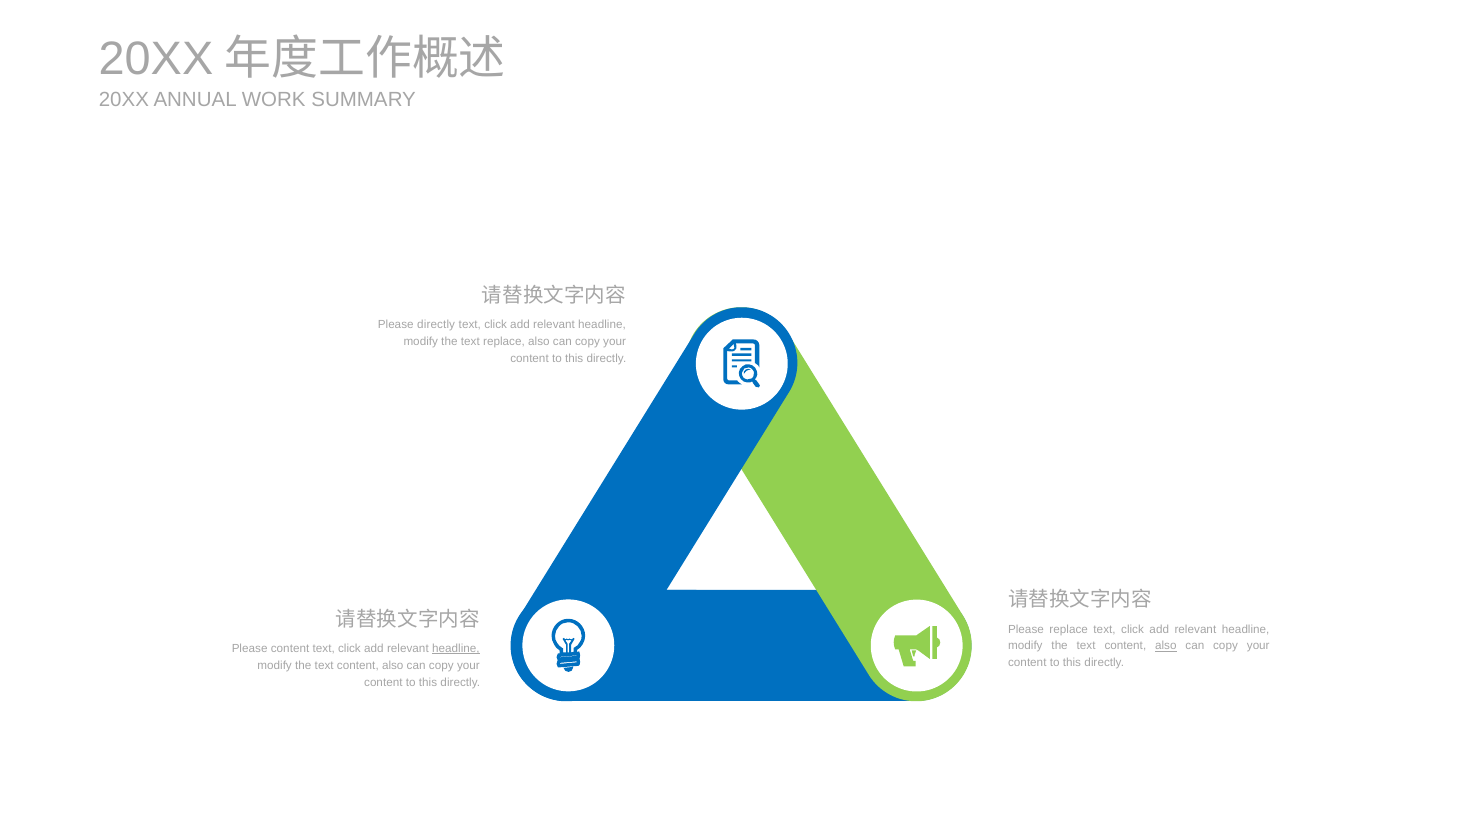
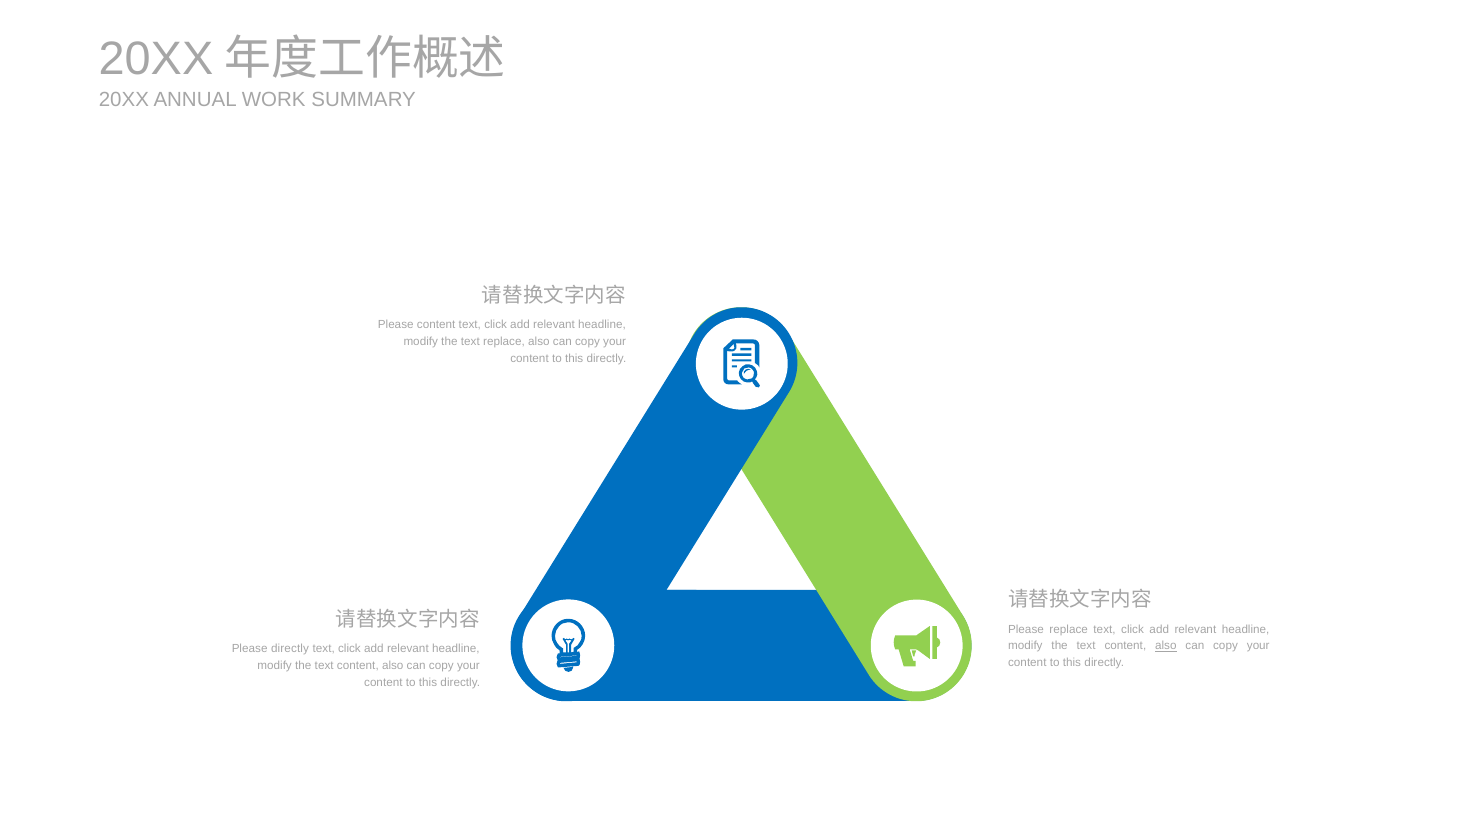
Please directly: directly -> content
Please content: content -> directly
headline at (456, 648) underline: present -> none
